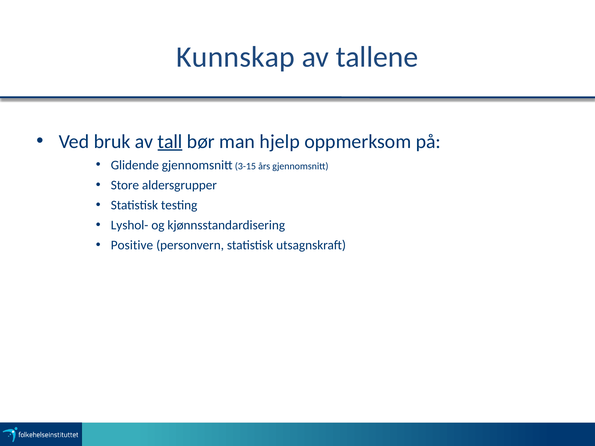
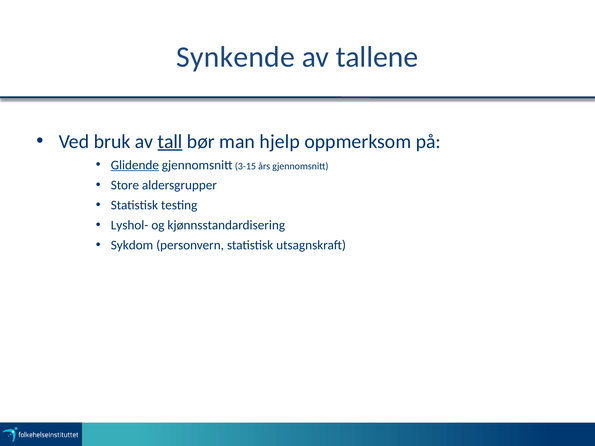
Kunnskap: Kunnskap -> Synkende
Glidende underline: none -> present
Positive: Positive -> Sykdom
